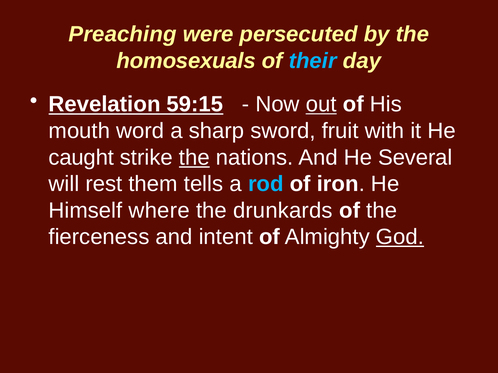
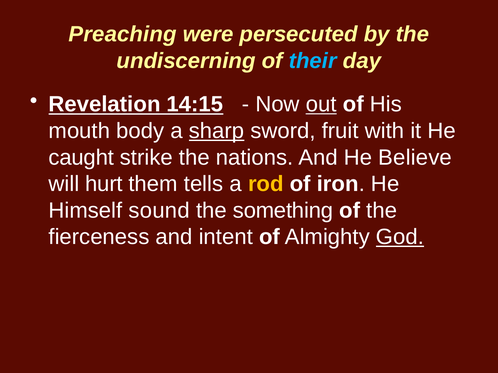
homosexuals: homosexuals -> undiscerning
59:15: 59:15 -> 14:15
word: word -> body
sharp underline: none -> present
the at (194, 158) underline: present -> none
Several: Several -> Believe
rest: rest -> hurt
rod colour: light blue -> yellow
where: where -> sound
drunkards: drunkards -> something
